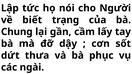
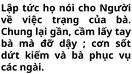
biết: biết -> việc
thưa: thưa -> kiếm
